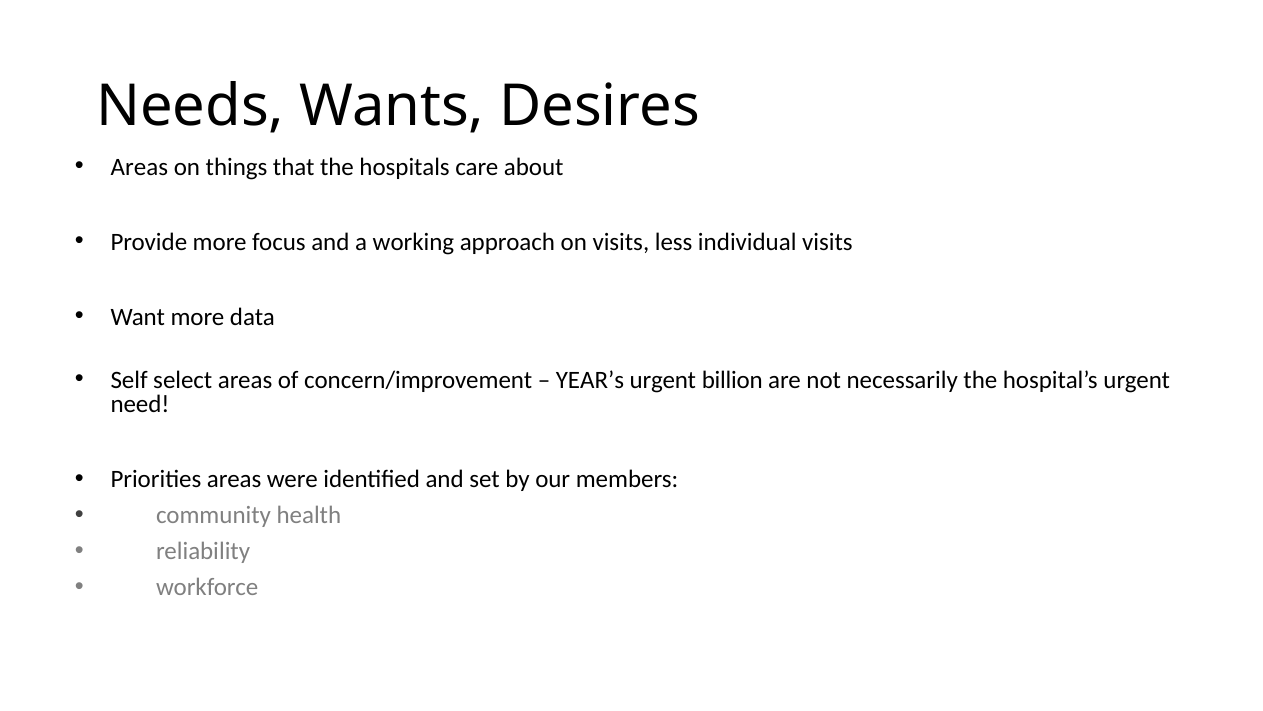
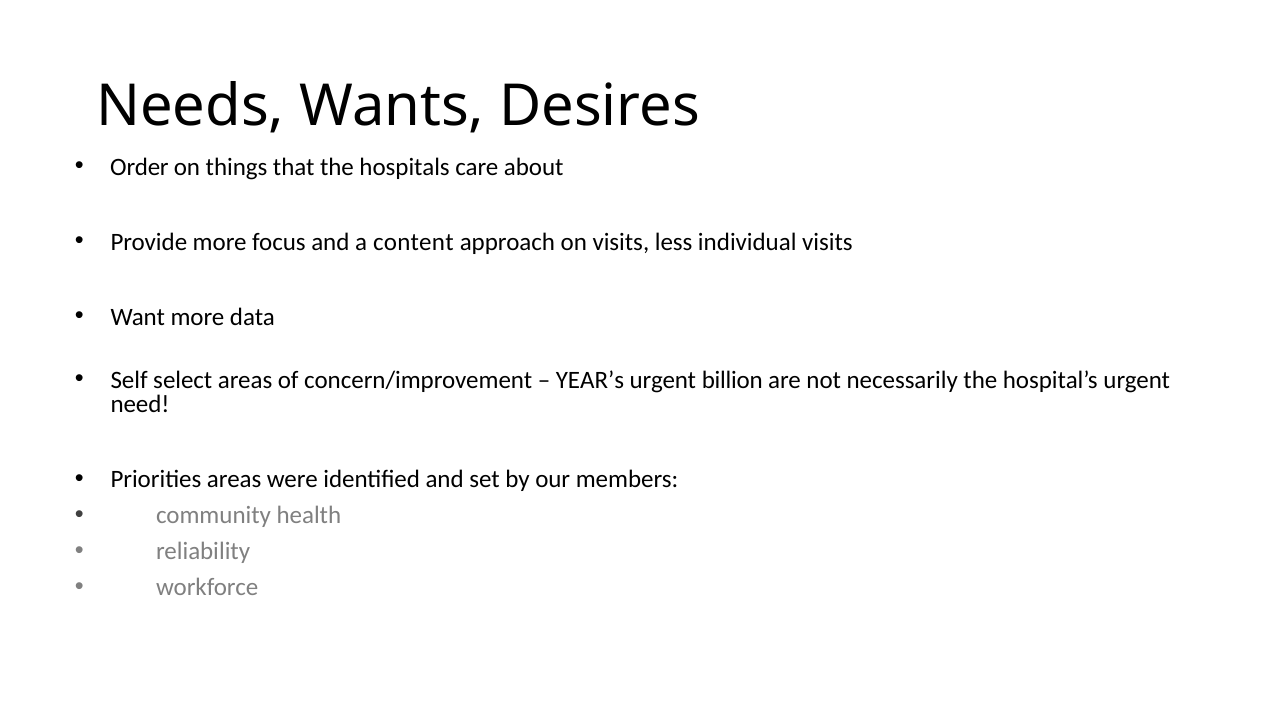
Areas at (139, 167): Areas -> Order
working: working -> content
